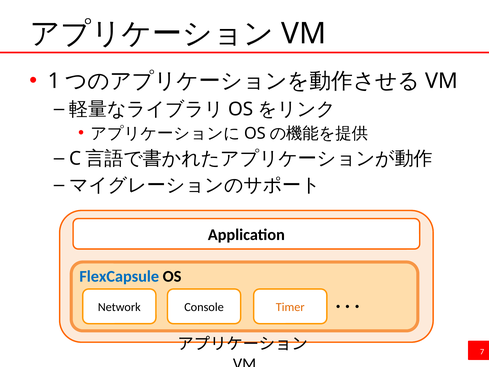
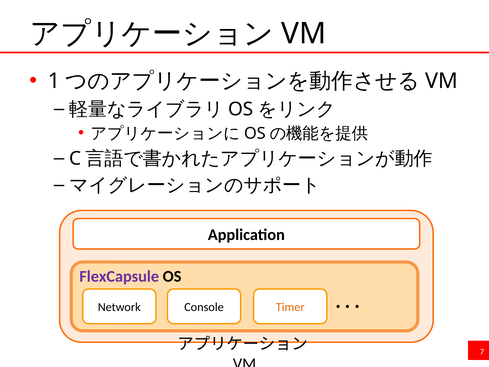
FlexCapsule colour: blue -> purple
